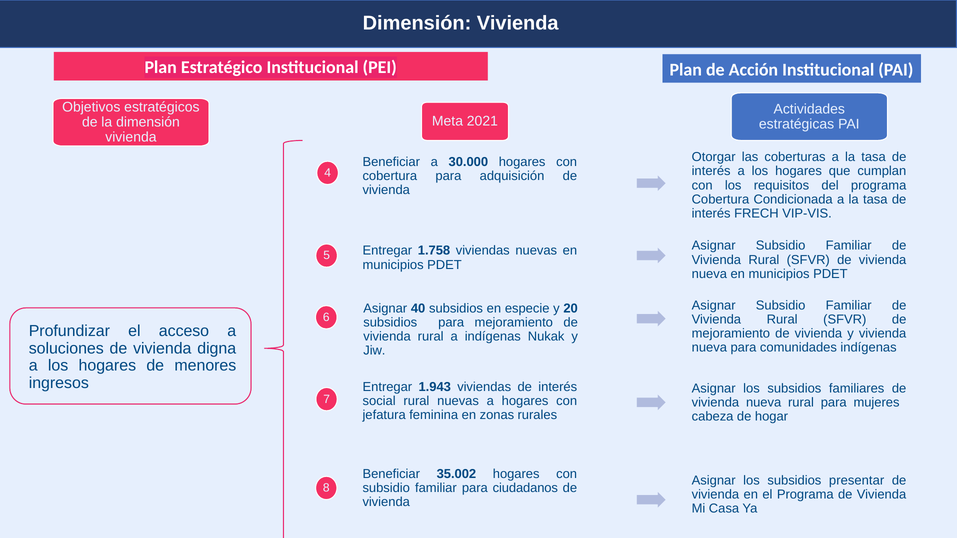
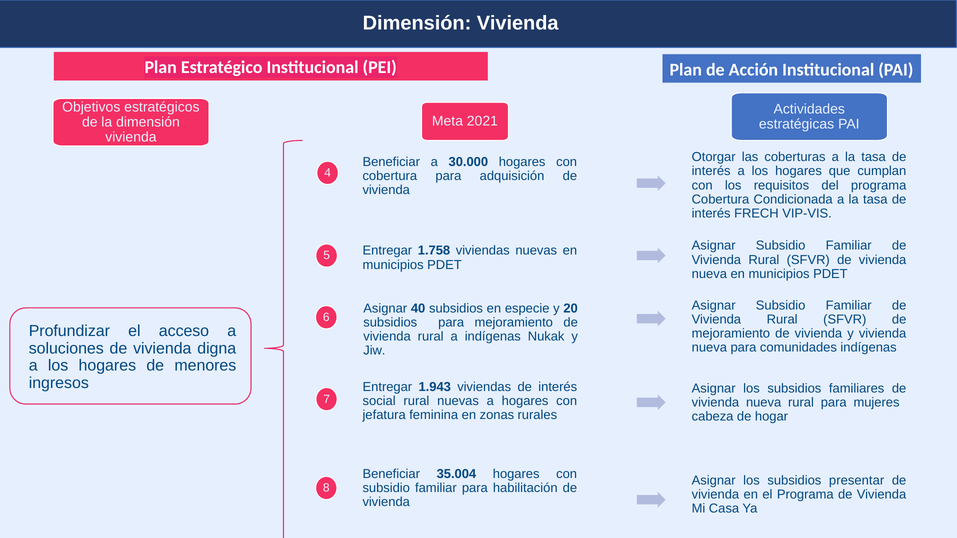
35.002: 35.002 -> 35.004
ciudadanos: ciudadanos -> habilitación
